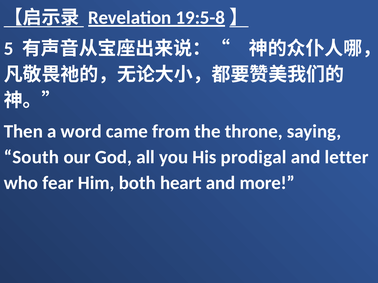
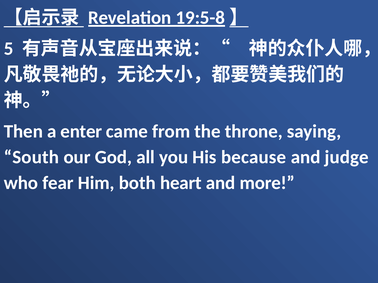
word: word -> enter
prodigal: prodigal -> because
letter: letter -> judge
